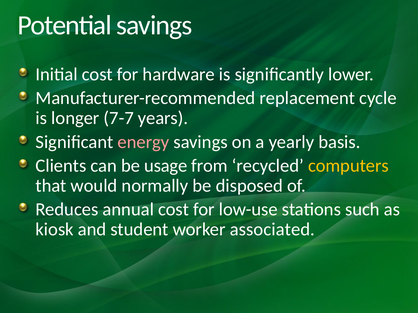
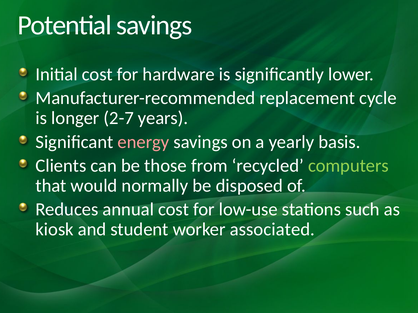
7-7: 7-7 -> 2-7
usage: usage -> those
computers colour: yellow -> light green
